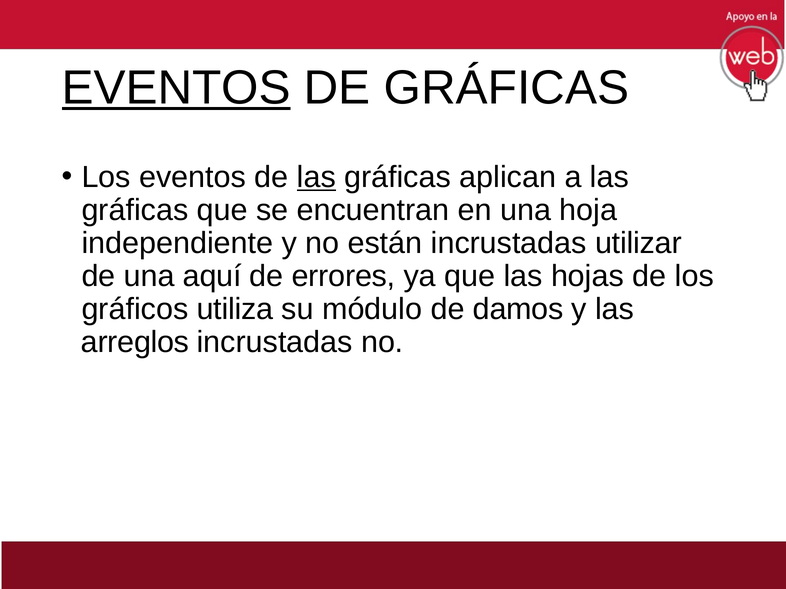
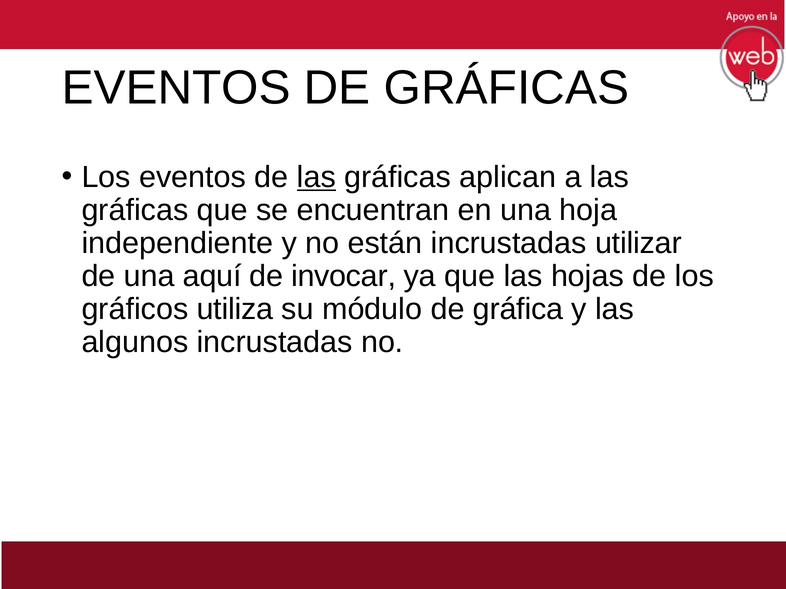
EVENTOS at (176, 88) underline: present -> none
errores: errores -> invocar
damos: damos -> gráfica
arreglos: arreglos -> algunos
